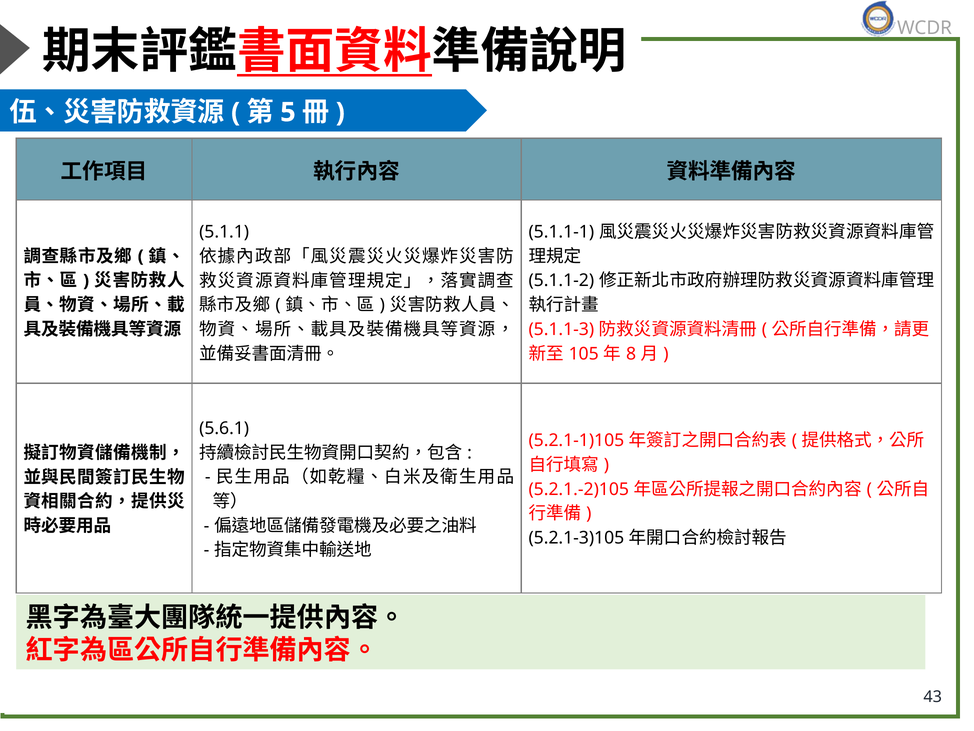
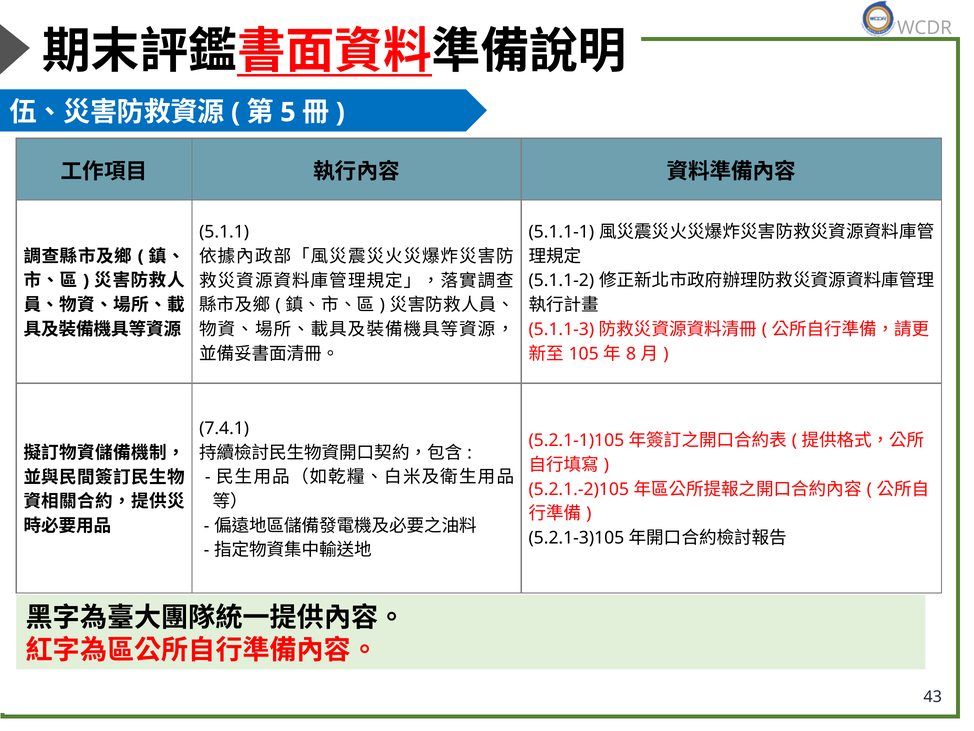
5.6.1: 5.6.1 -> 7.4.1
